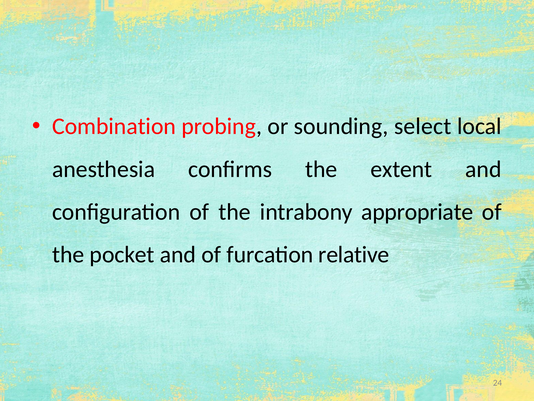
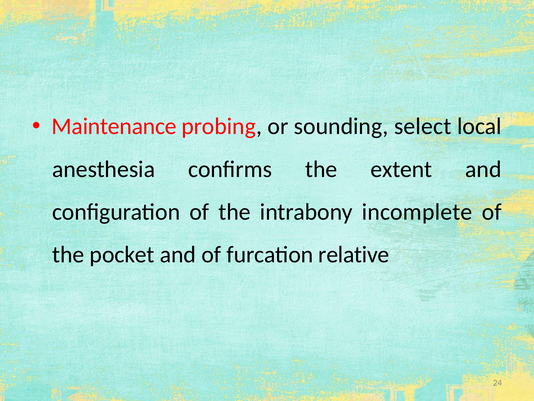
Combination: Combination -> Maintenance
appropriate: appropriate -> incomplete
